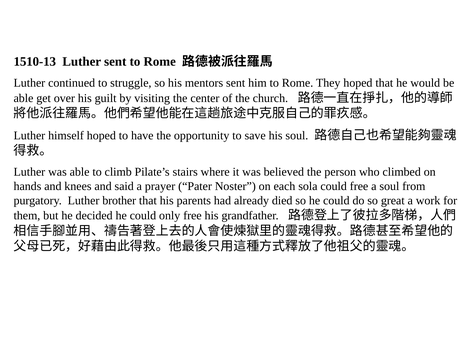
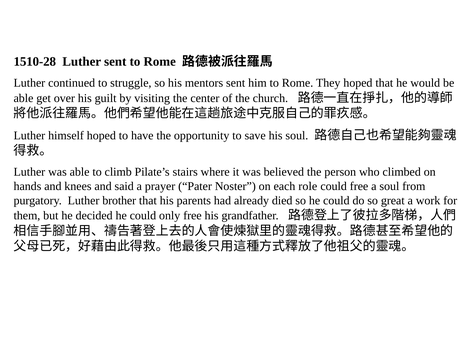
1510-13: 1510-13 -> 1510-28
sola: sola -> role
